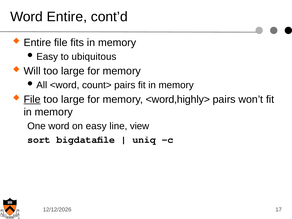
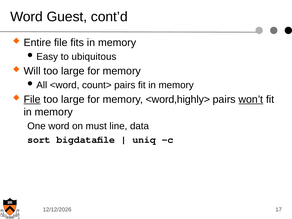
Word Entire: Entire -> Guest
won’t underline: none -> present
on easy: easy -> must
view: view -> data
